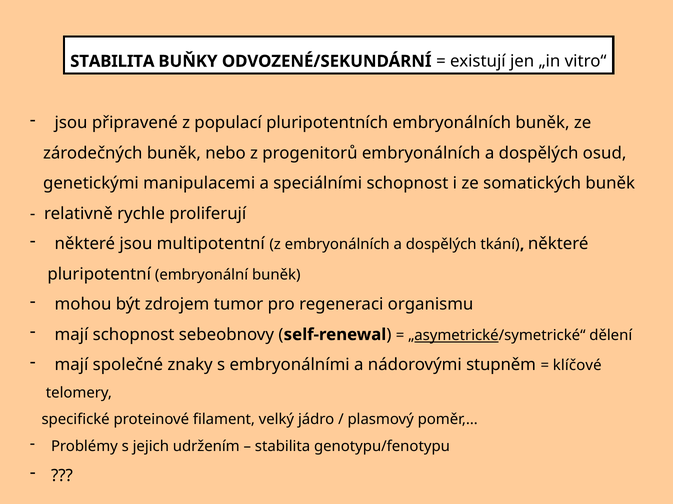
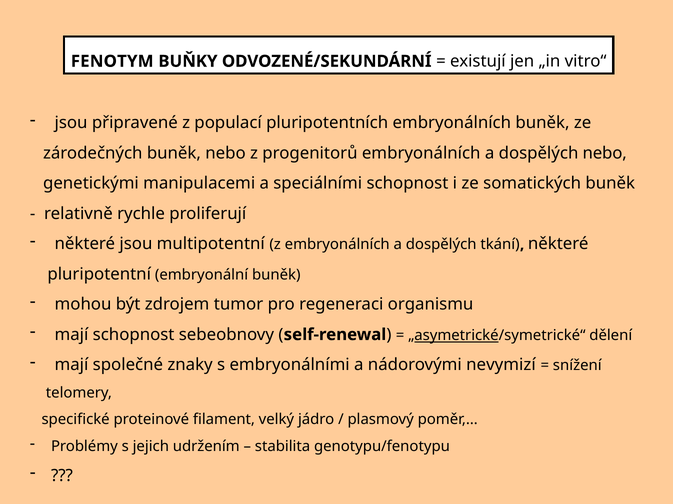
STABILITA at (112, 61): STABILITA -> FENOTYM
dospělých osud: osud -> nebo
stupněm: stupněm -> nevymizí
klíčové: klíčové -> snížení
